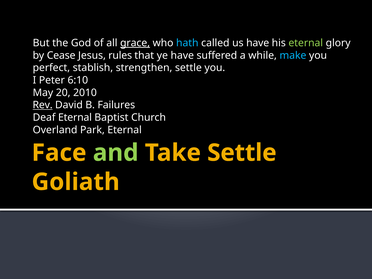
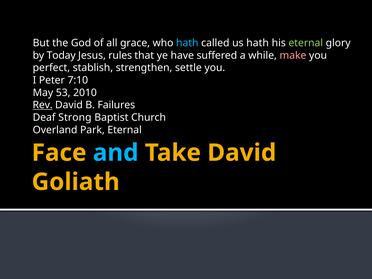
grace underline: present -> none
us have: have -> hath
Cease: Cease -> Today
make colour: light blue -> pink
6:10: 6:10 -> 7:10
20: 20 -> 53
Deaf Eternal: Eternal -> Strong
and colour: light green -> light blue
Take Settle: Settle -> David
